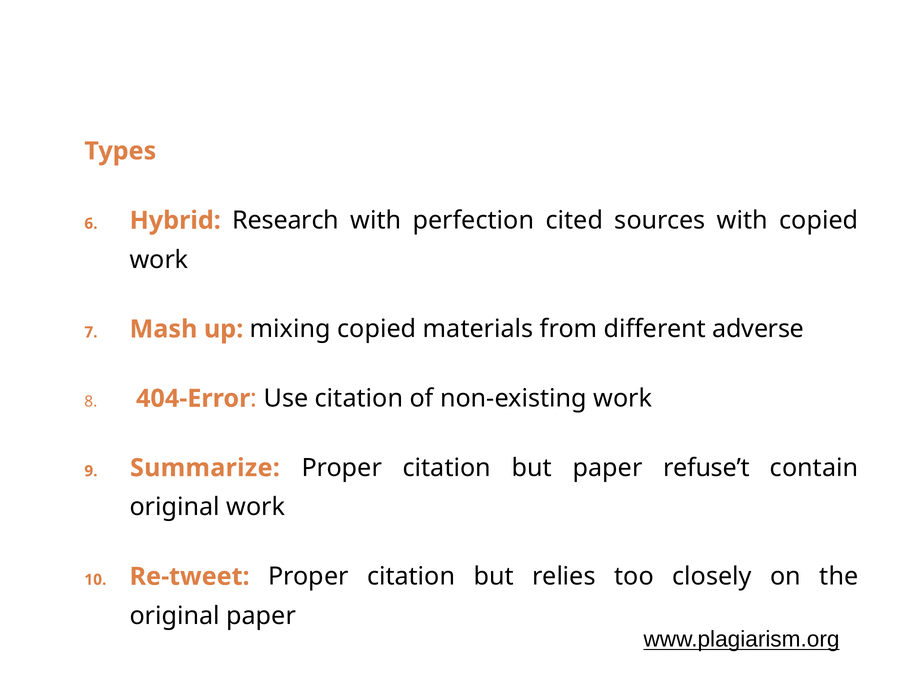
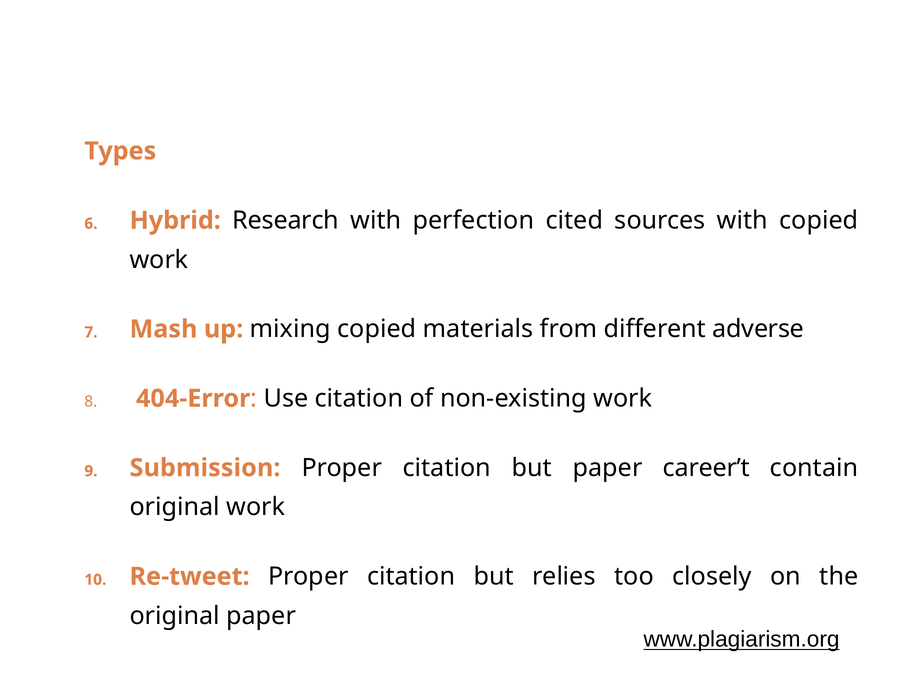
Summarize: Summarize -> Submission
refuse’t: refuse’t -> career’t
